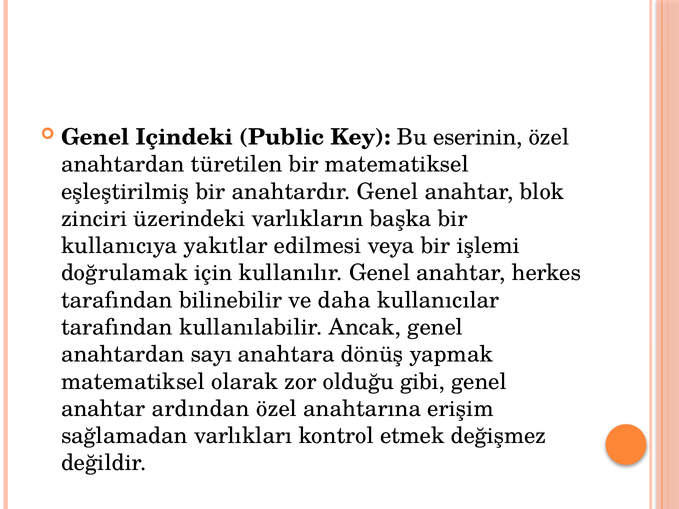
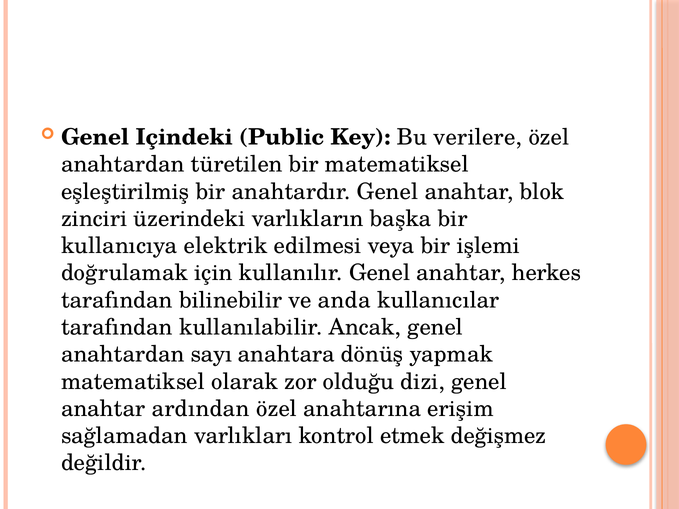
eserinin: eserinin -> verilere
yakıtlar: yakıtlar -> elektrik
daha: daha -> anda
gibi: gibi -> dizi
